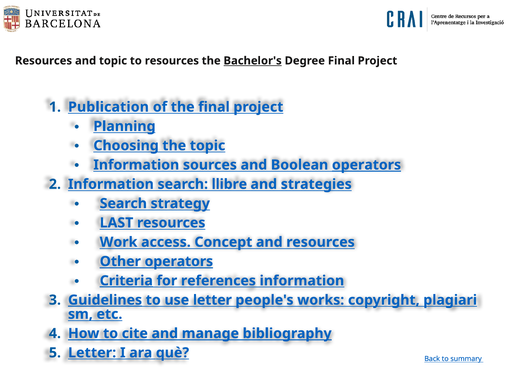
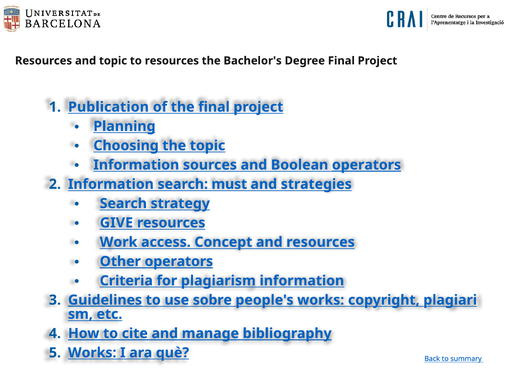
Bachelor's underline: present -> none
llibre: llibre -> must
LAST: LAST -> GIVE
Criteria underline: present -> none
references: references -> plagiarism
use letter: letter -> sobre
Letter at (92, 353): Letter -> Works
